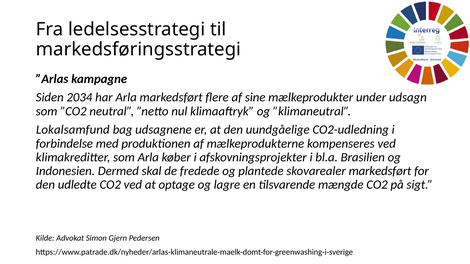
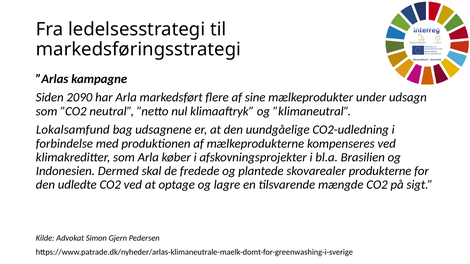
2034: 2034 -> 2090
skovarealer markedsført: markedsført -> produkterne
